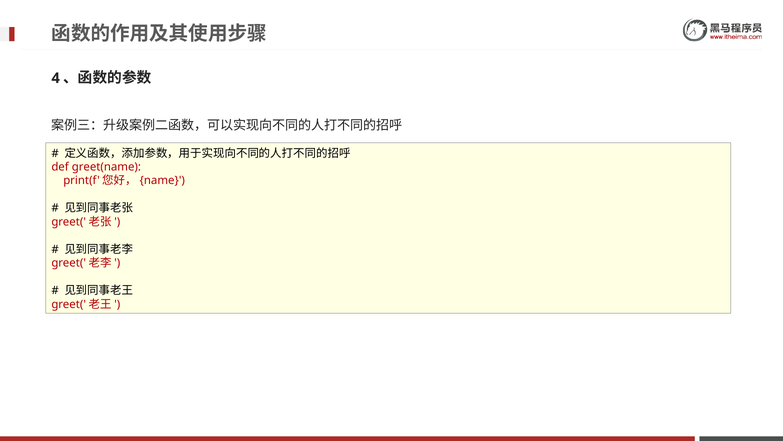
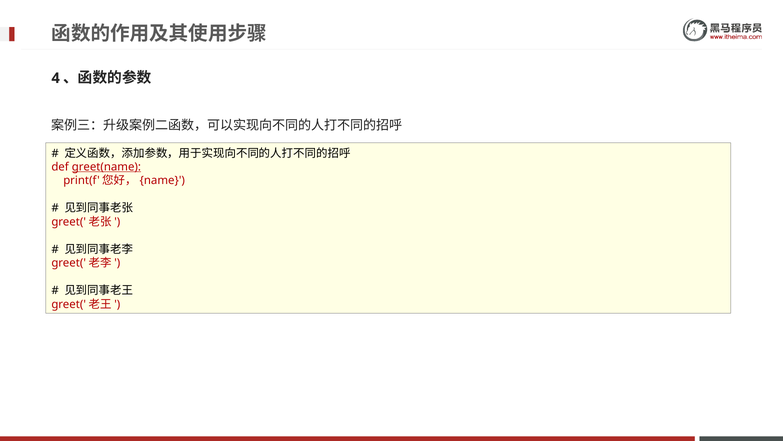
greet(name underline: none -> present
